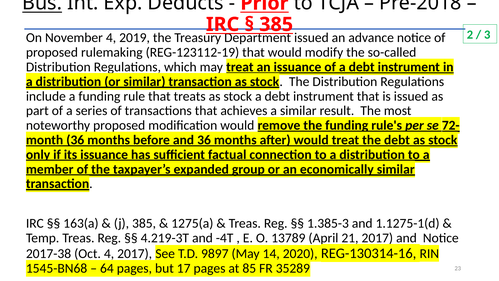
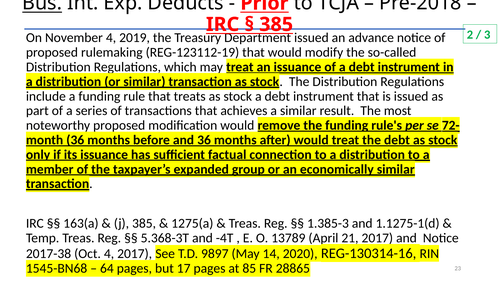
4.219-3T: 4.219-3T -> 5.368-3T
35289: 35289 -> 28865
